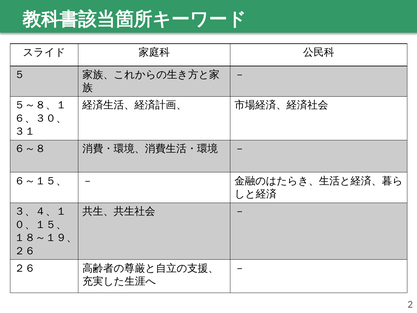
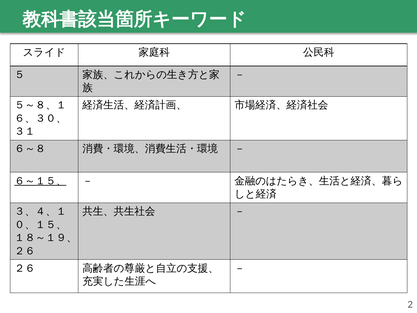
６～１５、 underline: none -> present
